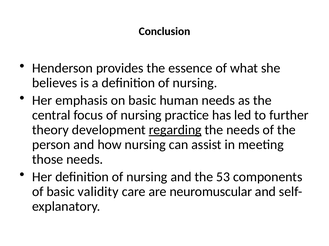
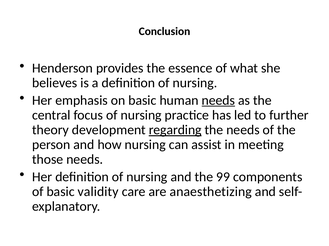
needs at (218, 101) underline: none -> present
53: 53 -> 99
neuromuscular: neuromuscular -> anaesthetizing
